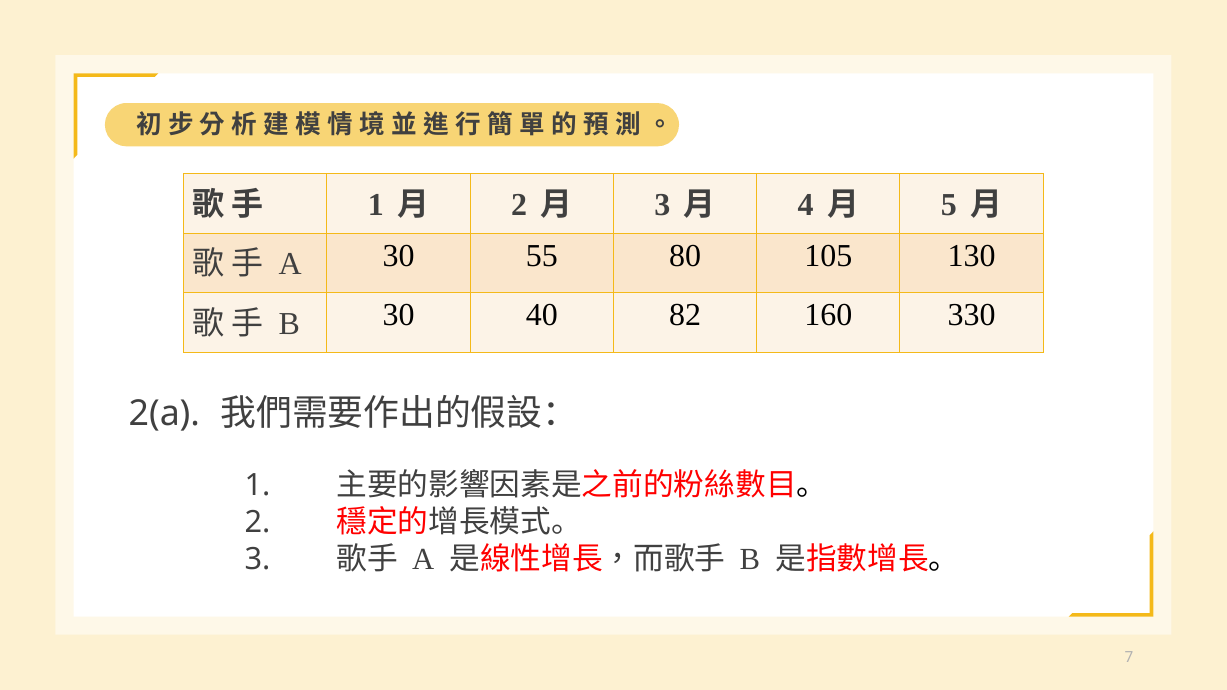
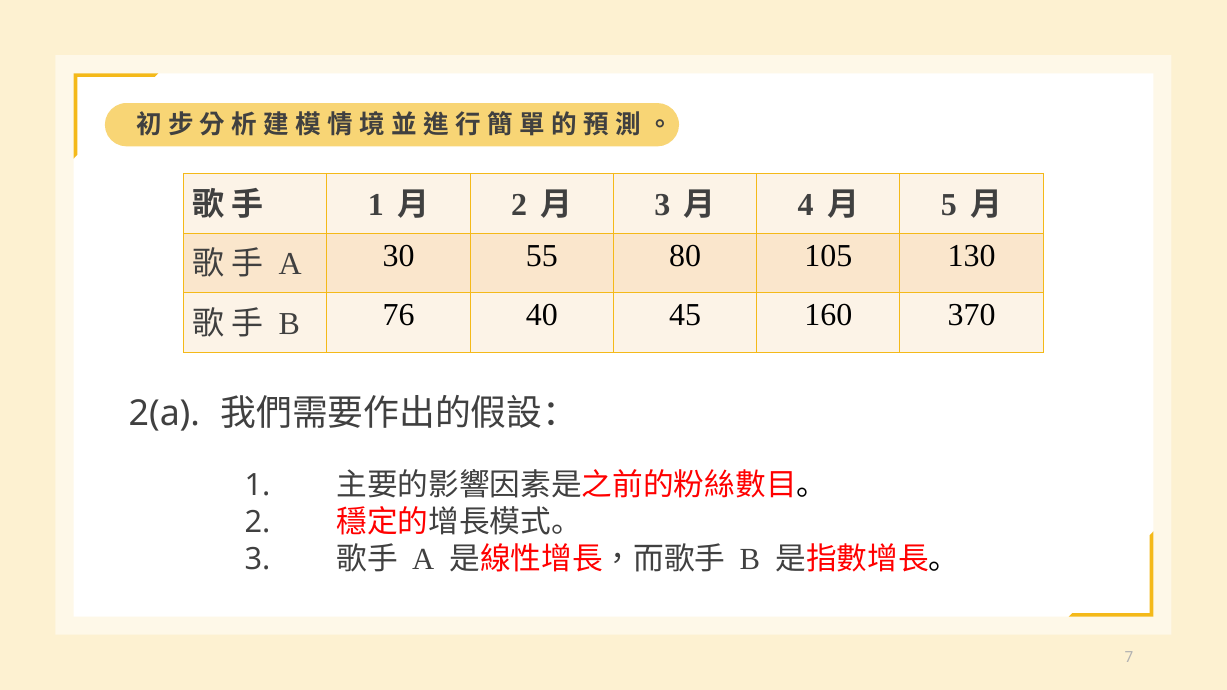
B 30: 30 -> 76
82: 82 -> 45
330: 330 -> 370
